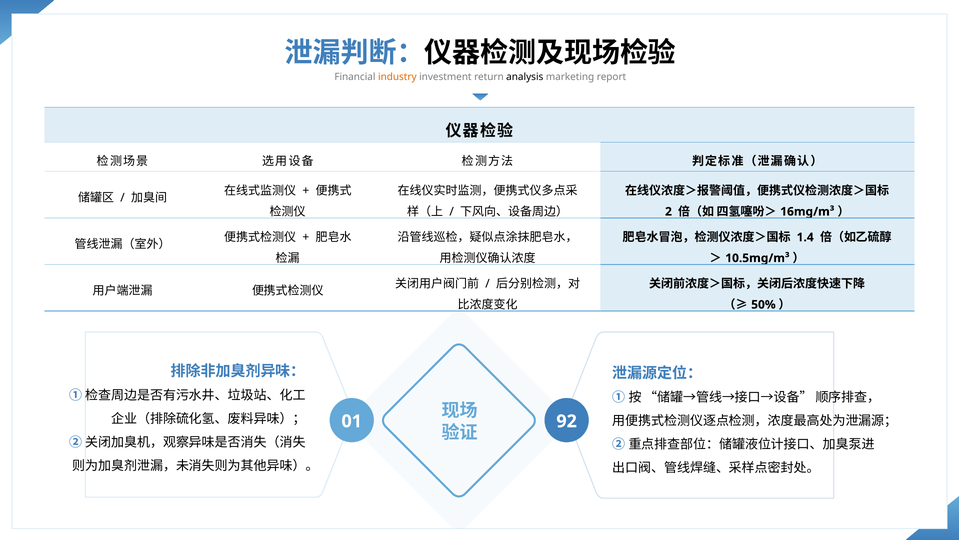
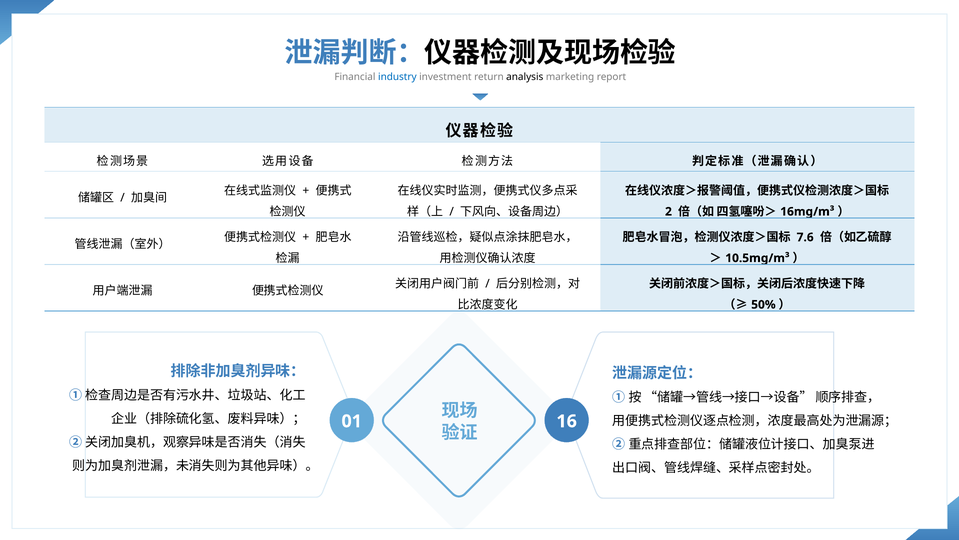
industry colour: orange -> blue
1.4: 1.4 -> 7.6
92: 92 -> 16
